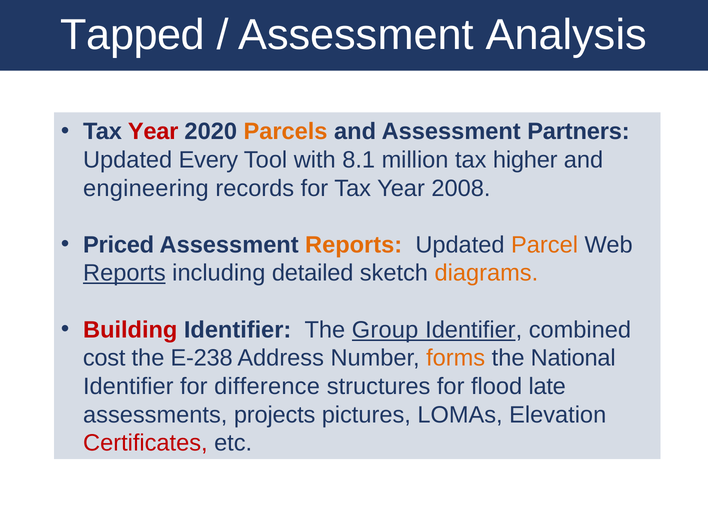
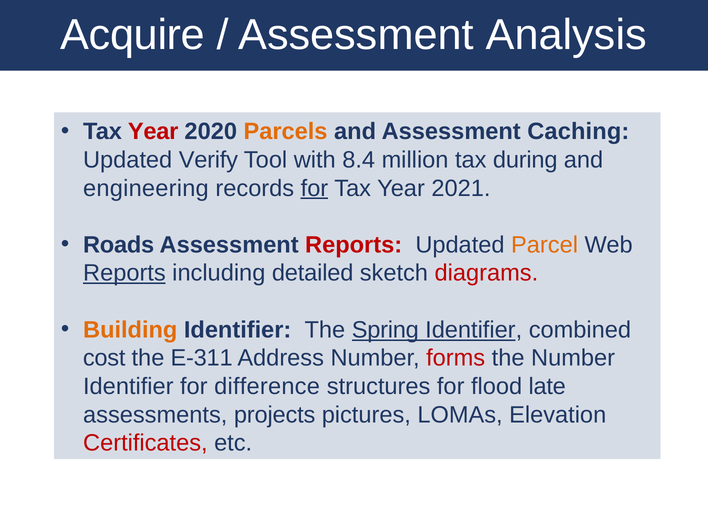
Tapped: Tapped -> Acquire
Partners: Partners -> Caching
Every: Every -> Verify
8.1: 8.1 -> 8.4
higher: higher -> during
for at (314, 188) underline: none -> present
2008: 2008 -> 2021
Priced: Priced -> Roads
Reports at (354, 245) colour: orange -> red
diagrams colour: orange -> red
Building colour: red -> orange
Group: Group -> Spring
E-238: E-238 -> E-311
forms colour: orange -> red
the National: National -> Number
